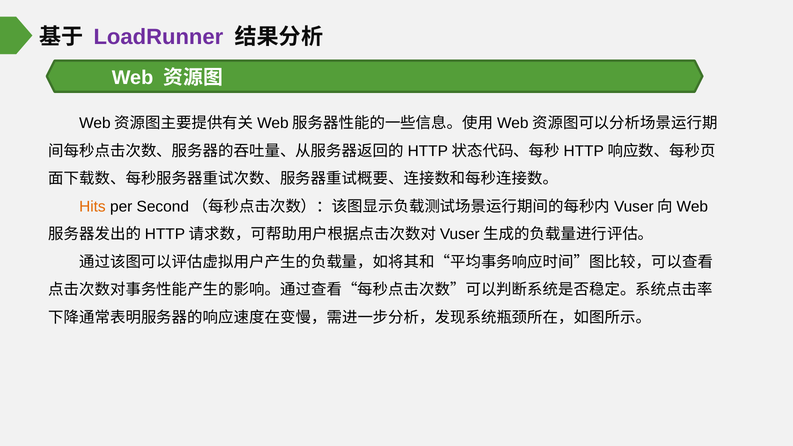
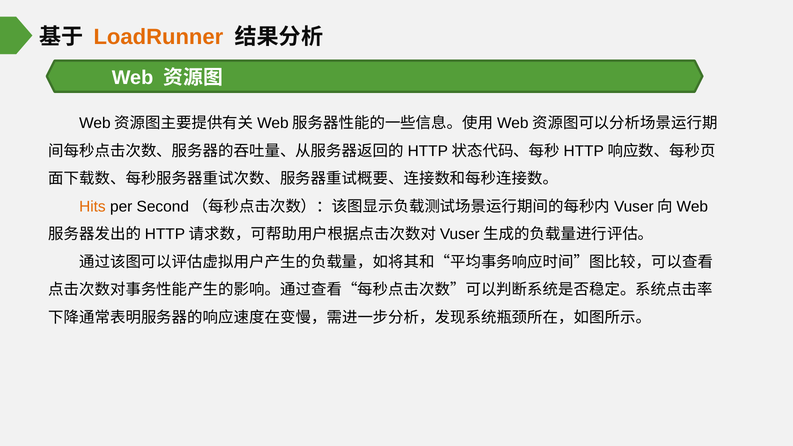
LoadRunner colour: purple -> orange
